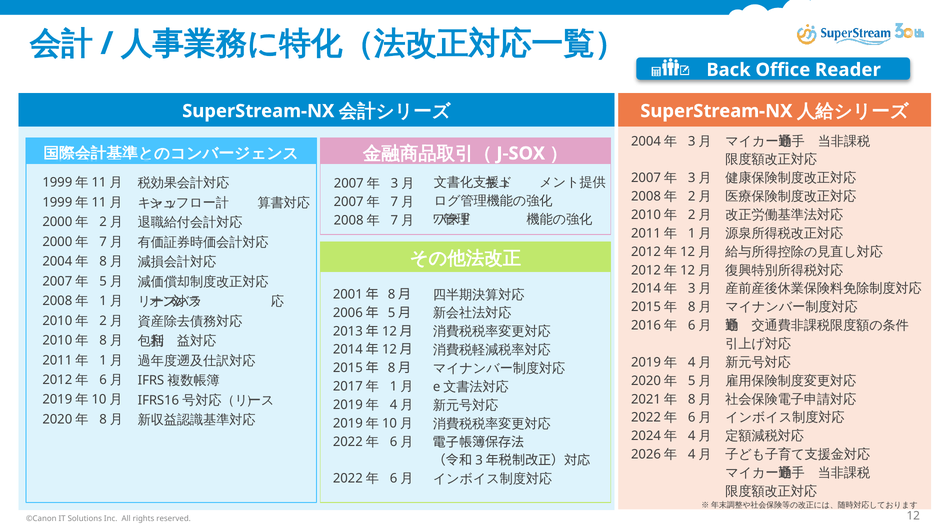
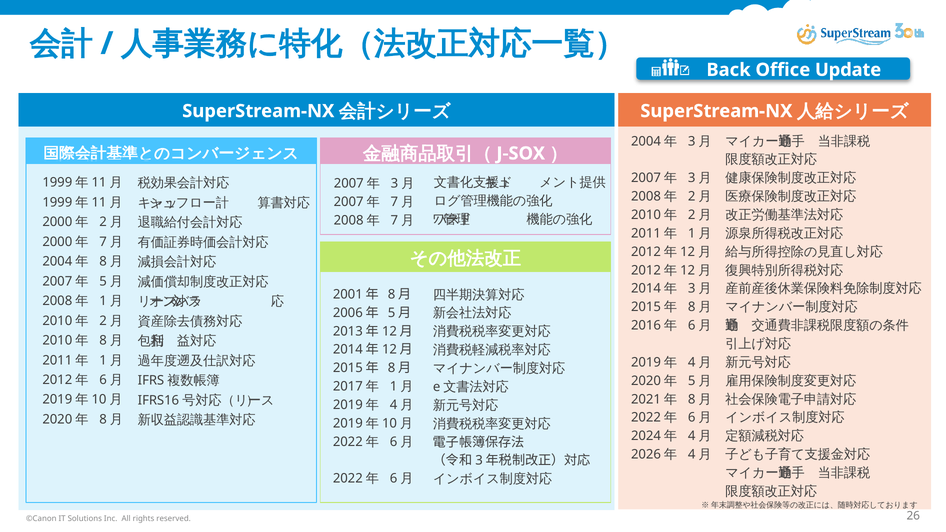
Reader: Reader -> Update
12: 12 -> 26
